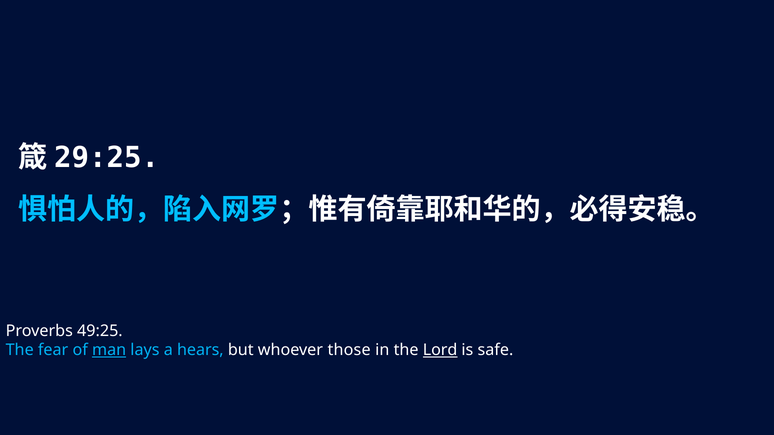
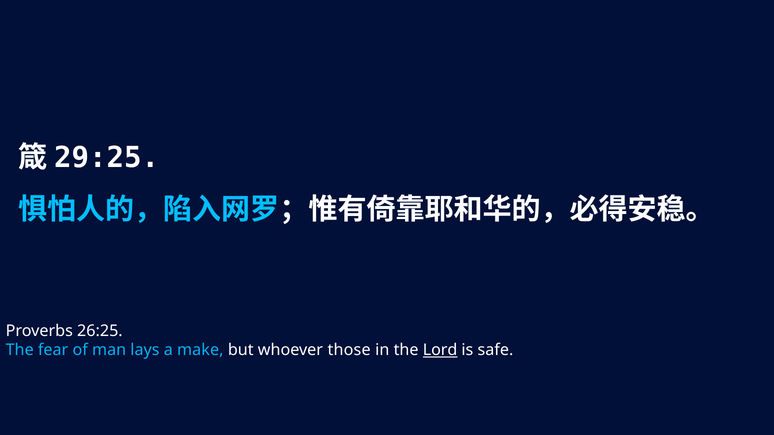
49:25: 49:25 -> 26:25
man underline: present -> none
hears: hears -> make
